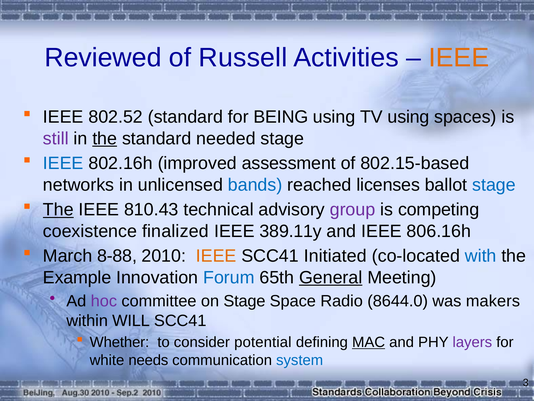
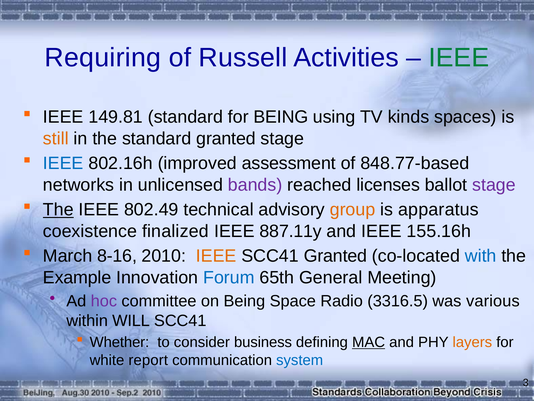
Reviewed: Reviewed -> Requiring
IEEE at (459, 57) colour: orange -> green
802.52: 802.52 -> 149.81
TV using: using -> kinds
still colour: purple -> orange
the at (105, 138) underline: present -> none
standard needed: needed -> granted
802.15-based: 802.15-based -> 848.77-based
bands colour: blue -> purple
stage at (494, 185) colour: blue -> purple
810.43: 810.43 -> 802.49
group colour: purple -> orange
competing: competing -> apparatus
389.11y: 389.11y -> 887.11y
806.16h: 806.16h -> 155.16h
8-88: 8-88 -> 8-16
SCC41 Initiated: Initiated -> Granted
General underline: present -> none
on Stage: Stage -> Being
8644.0: 8644.0 -> 3316.5
makers: makers -> various
potential: potential -> business
layers colour: purple -> orange
needs: needs -> report
